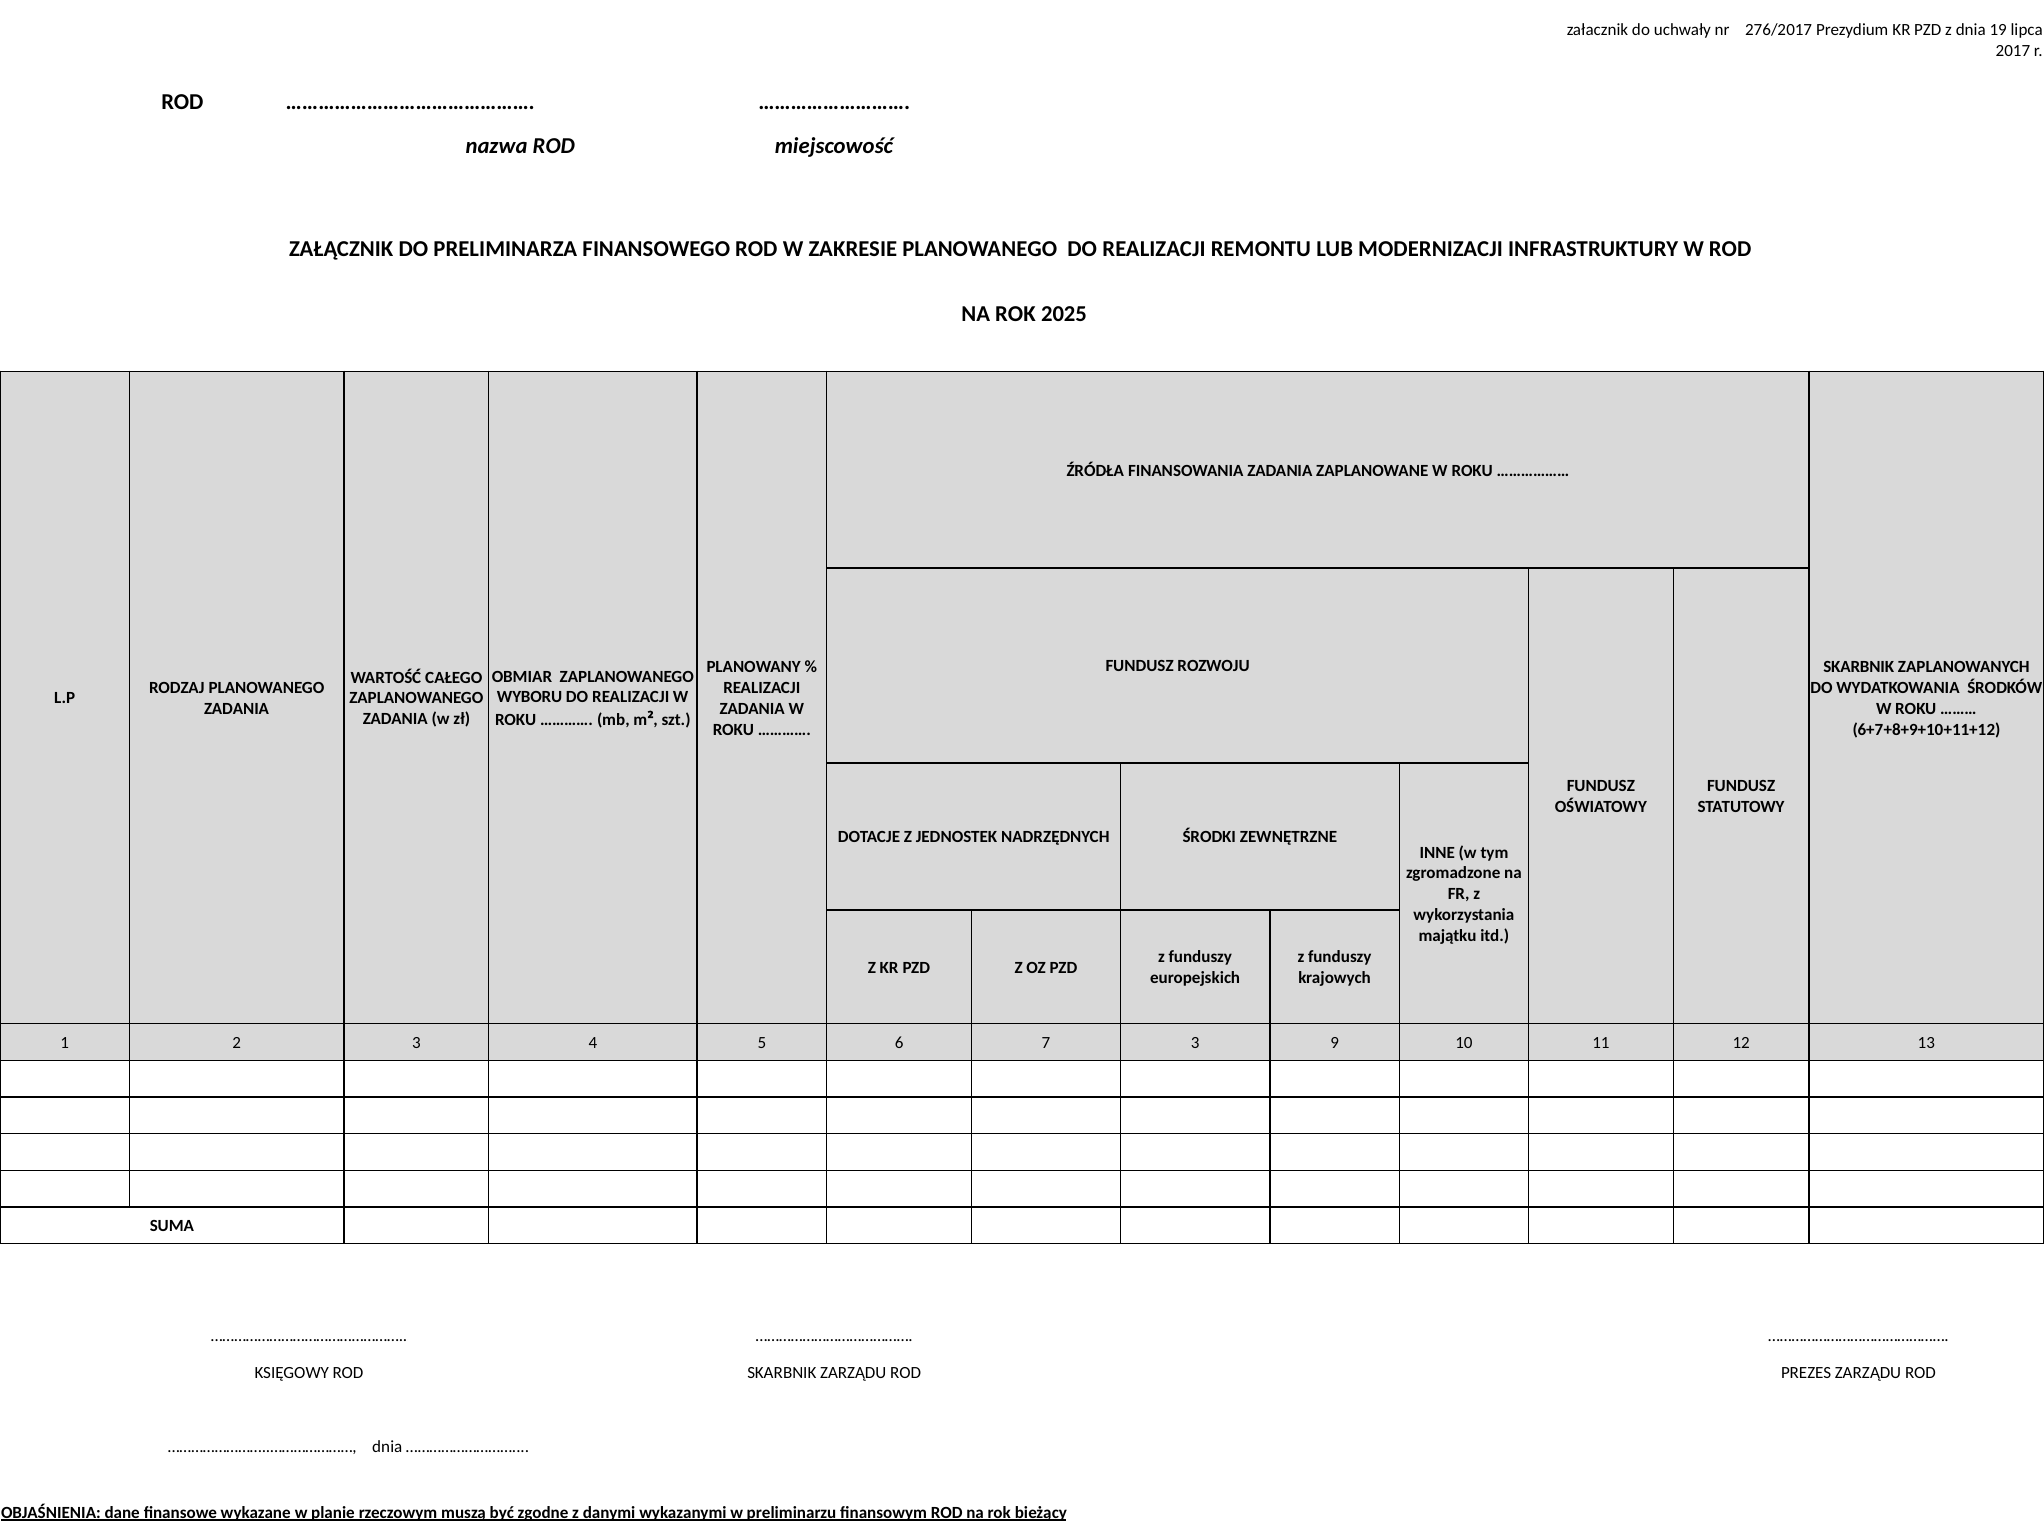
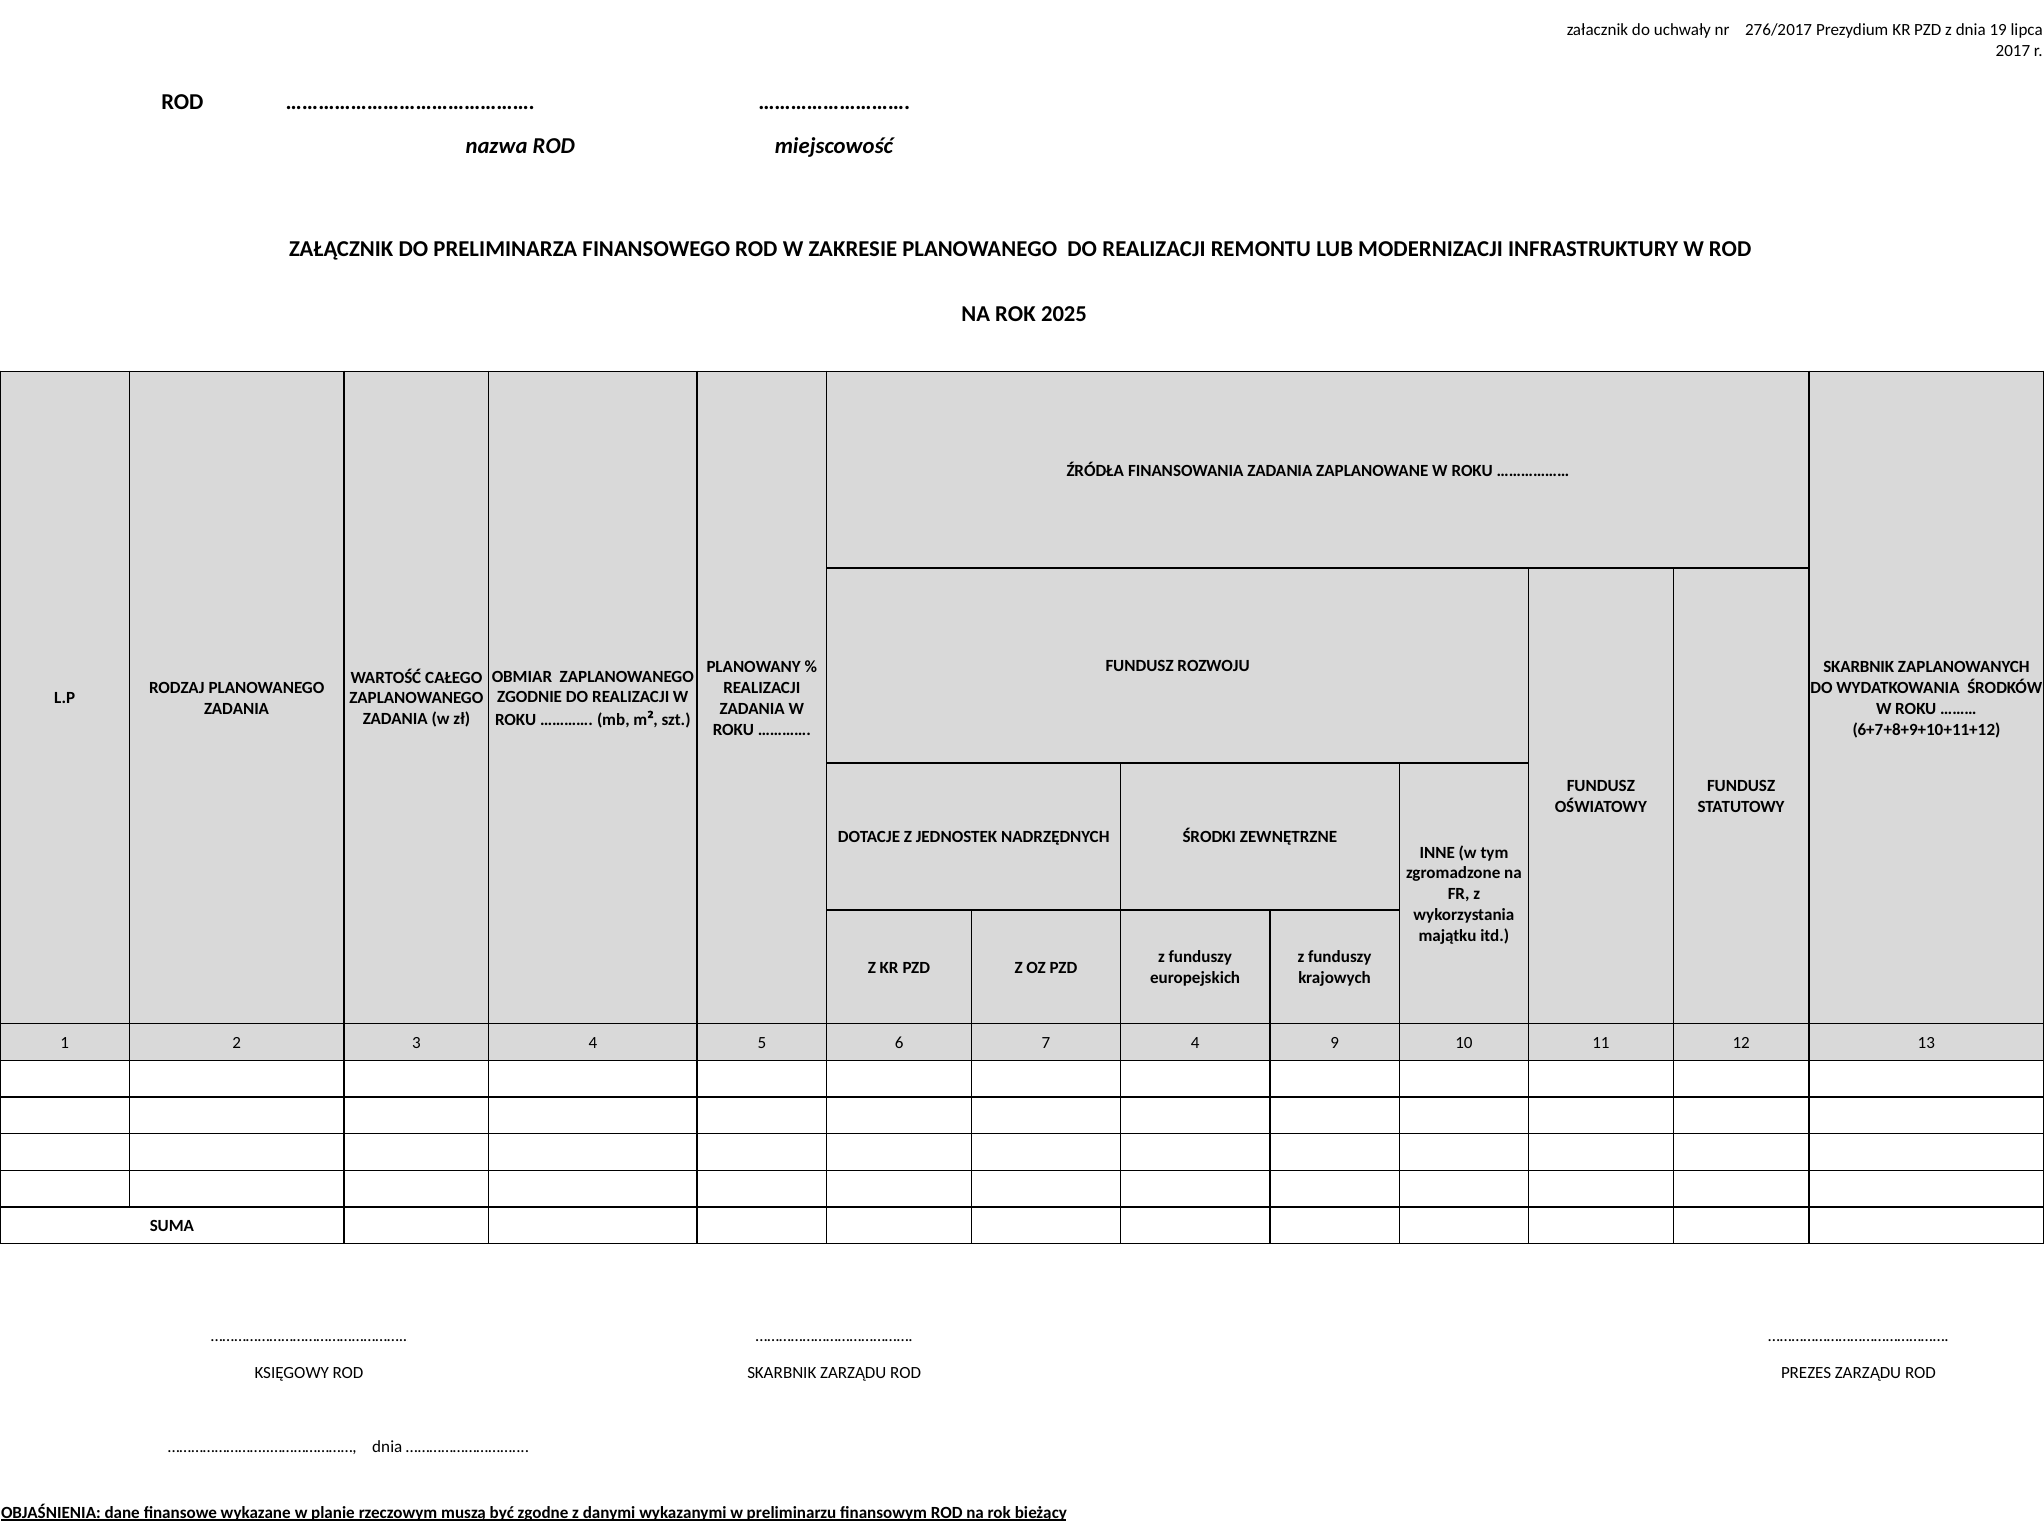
WYBORU: WYBORU -> ZGODNIE
7 3: 3 -> 4
